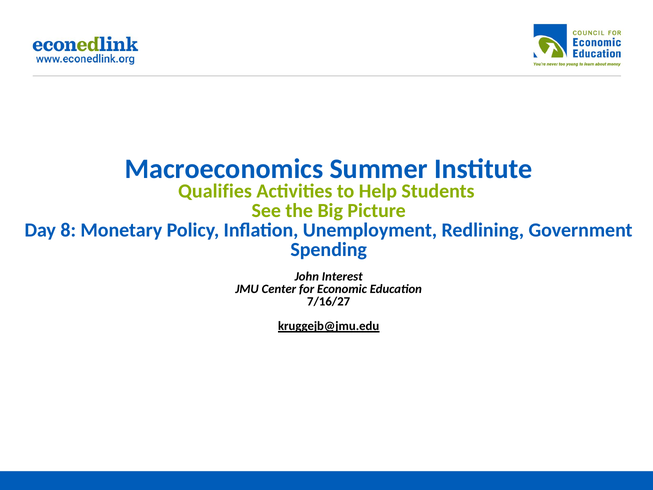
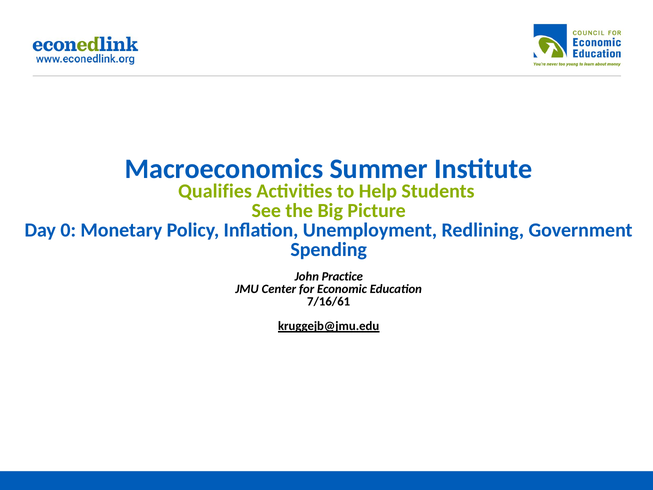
8: 8 -> 0
Interest: Interest -> Practice
7/16/27: 7/16/27 -> 7/16/61
